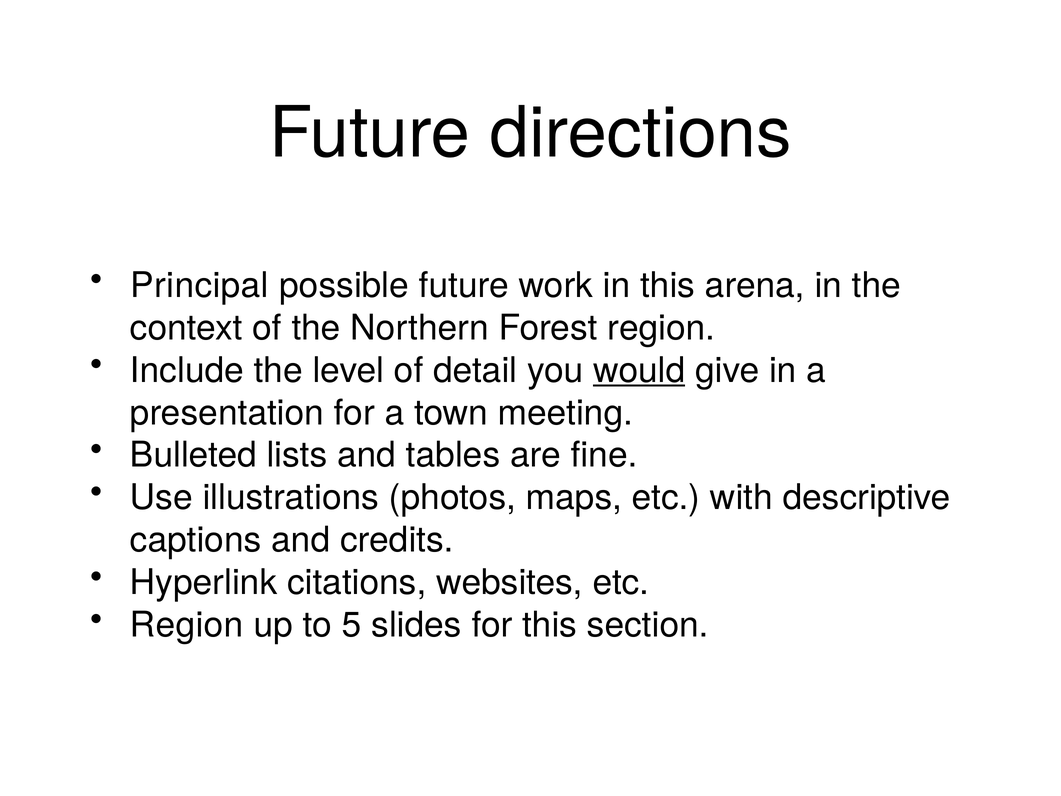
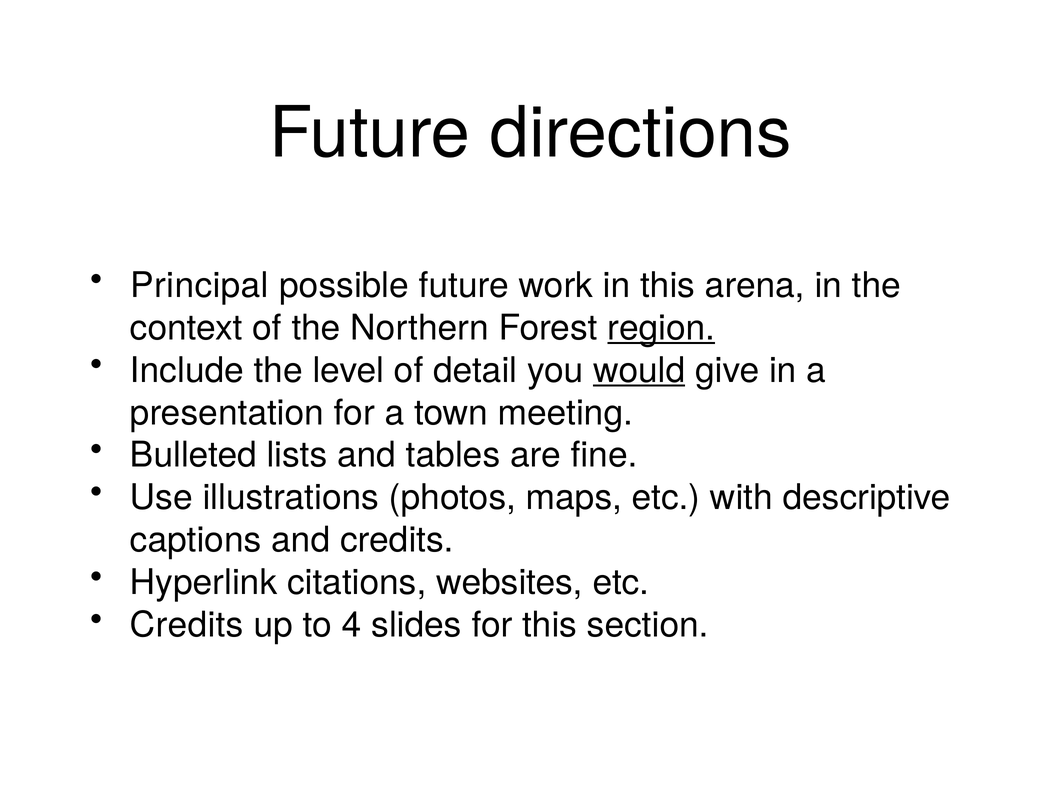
region at (661, 328) underline: none -> present
Region at (187, 625): Region -> Credits
5: 5 -> 4
